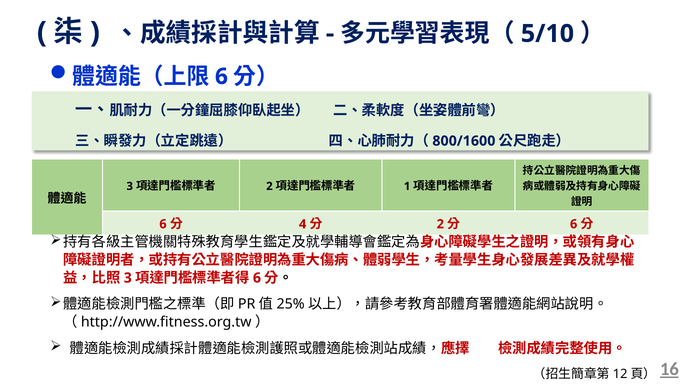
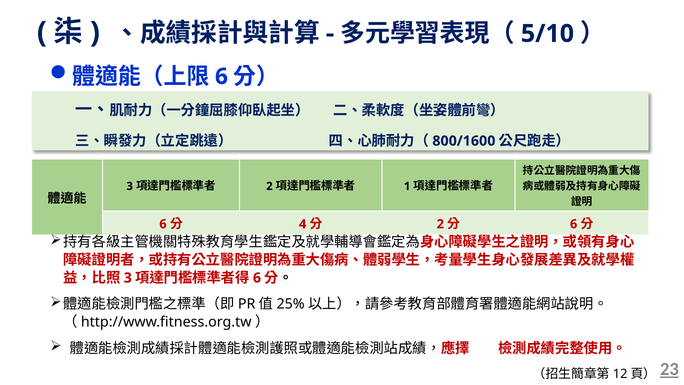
16: 16 -> 23
